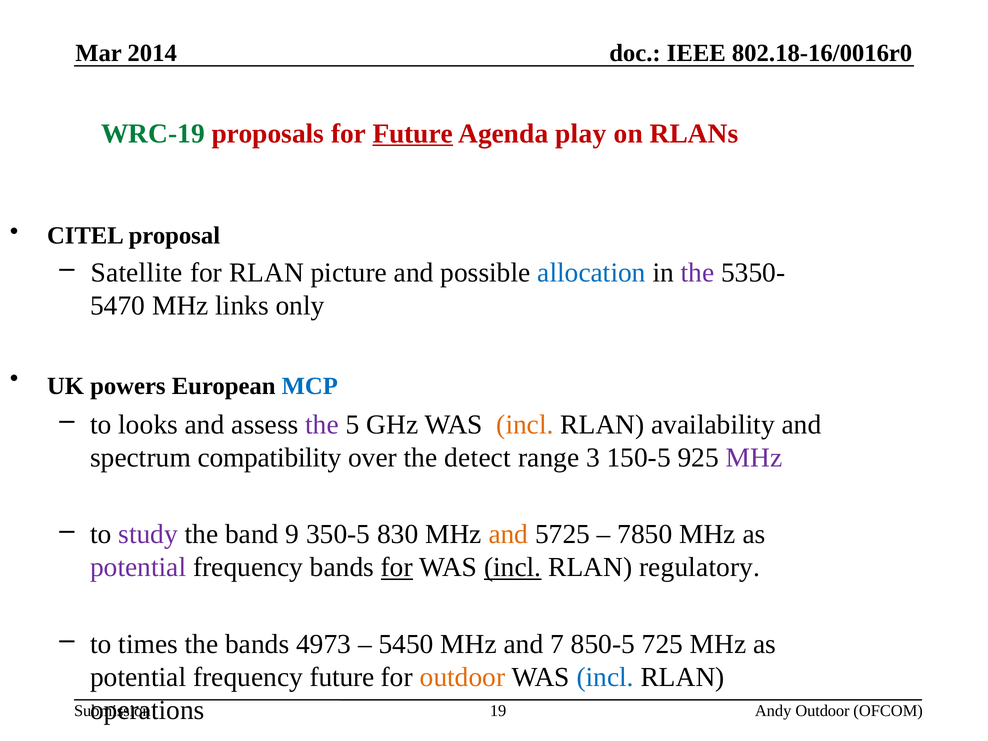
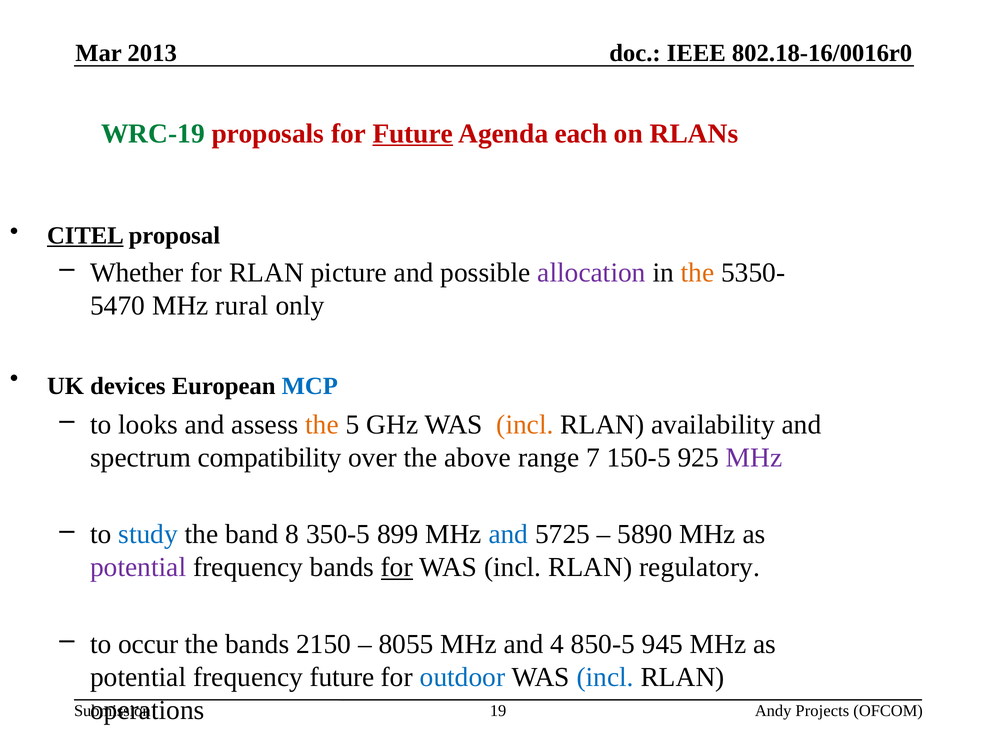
2014: 2014 -> 2013
play: play -> each
CITEL underline: none -> present
Satellite: Satellite -> Whether
allocation colour: blue -> purple
the at (698, 273) colour: purple -> orange
links: links -> rural
powers: powers -> devices
the at (322, 425) colour: purple -> orange
over the detect: detect -> above
range 3: 3 -> 7
study at (148, 534) colour: purple -> blue
9: 9 -> 8
830: 830 -> 899
and at (508, 534) colour: orange -> blue
7850: 7850 -> 5890
incl at (513, 567) underline: present -> none
times: times -> occur
4973: 4973 -> 2150
5450: 5450 -> 8055
7: 7 -> 4
725: 725 -> 945
outdoor at (463, 677) colour: orange -> blue
Andy Outdoor: Outdoor -> Projects
